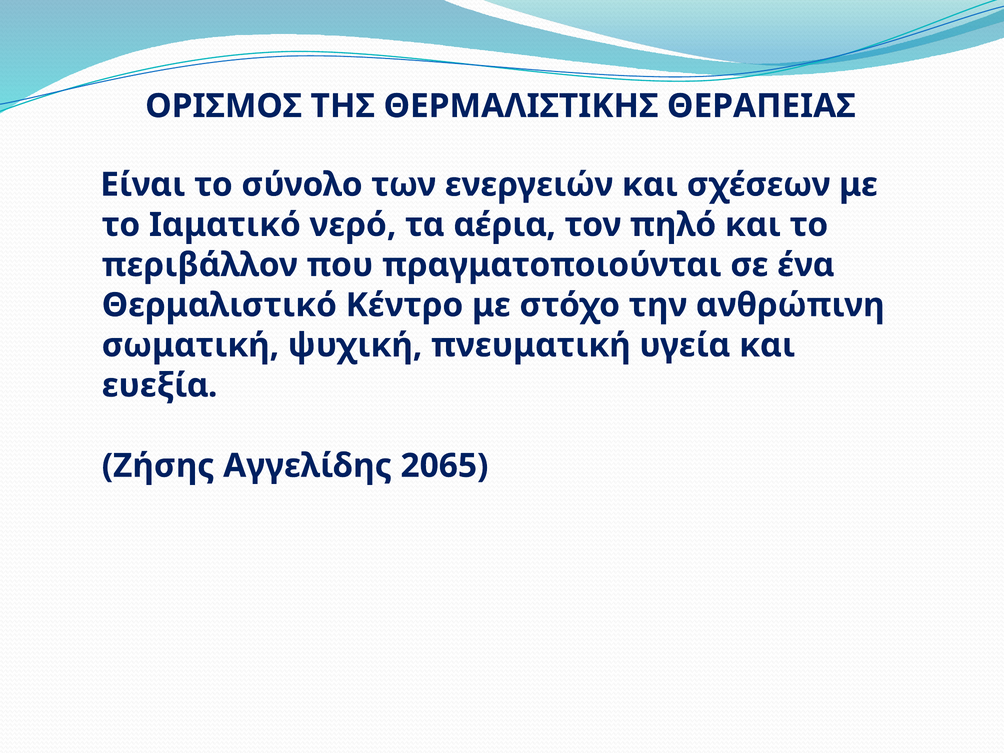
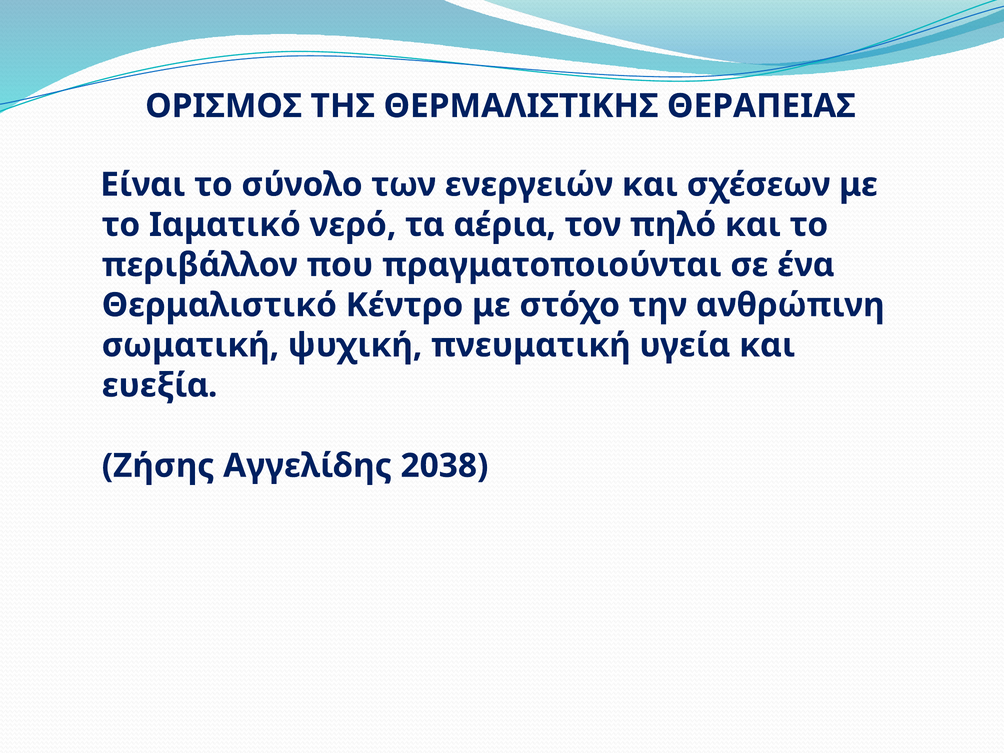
2065: 2065 -> 2038
